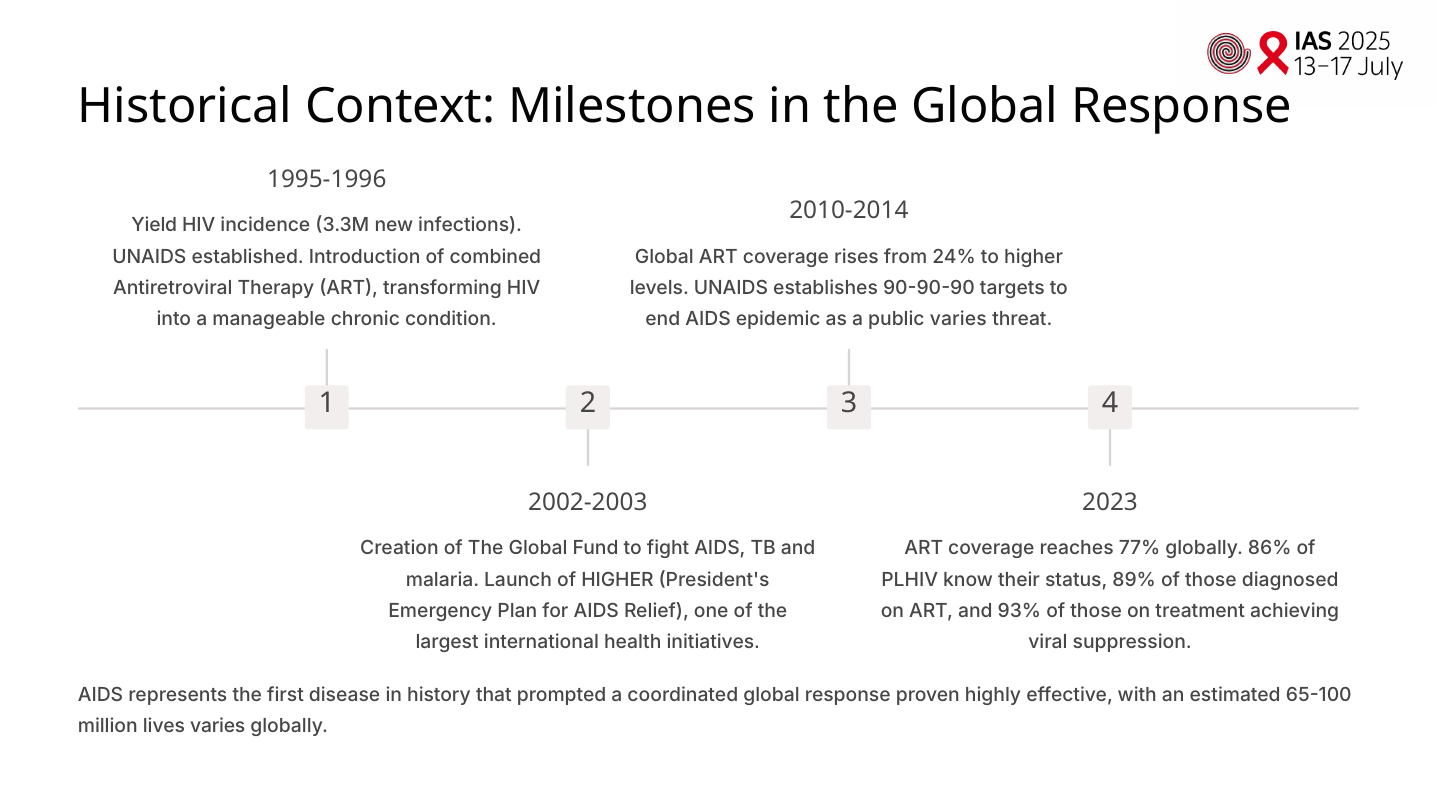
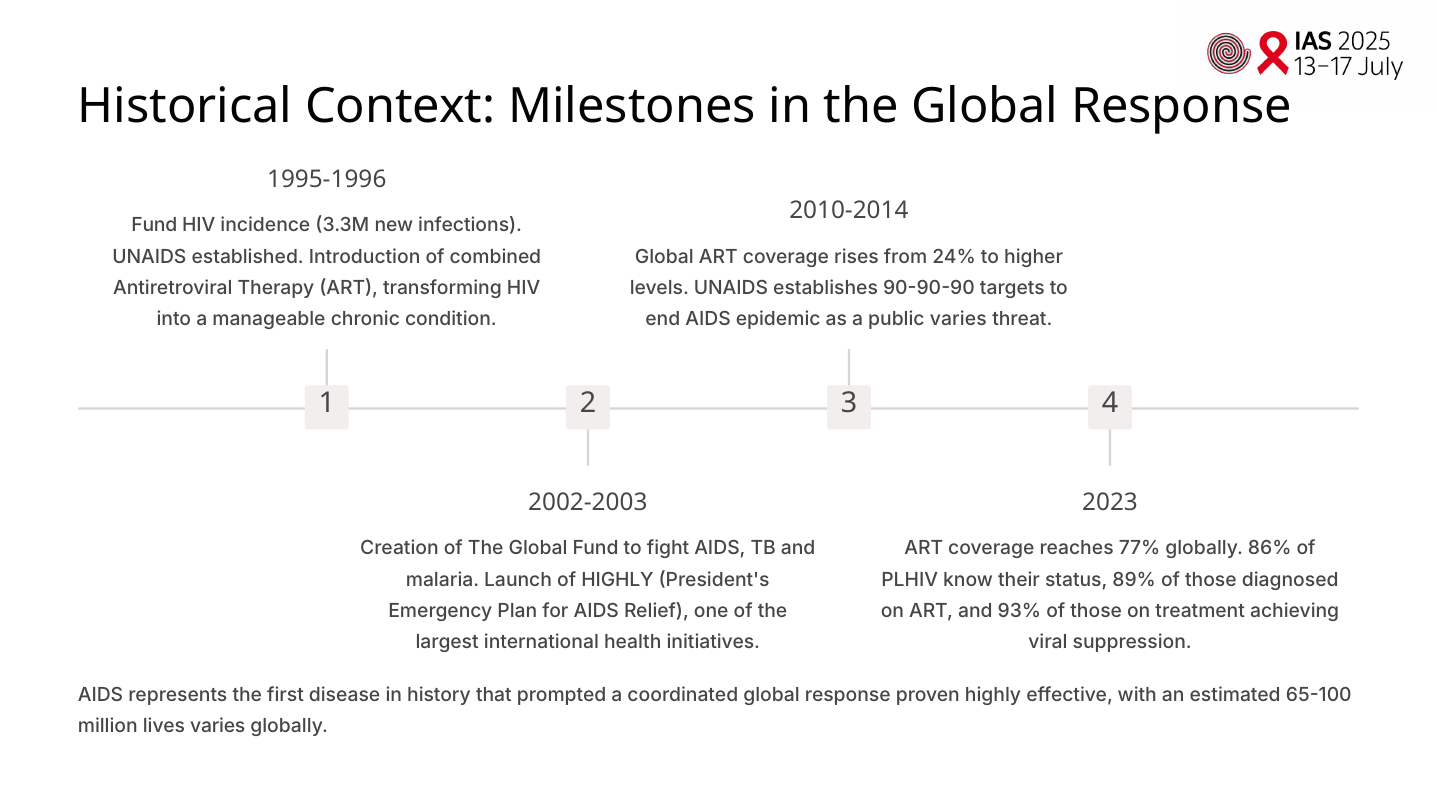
Yield at (154, 225): Yield -> Fund
of HIGHER: HIGHER -> HIGHLY
